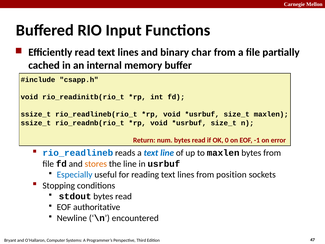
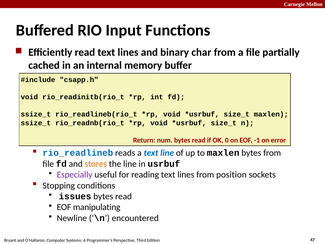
Especially colour: blue -> purple
stdout: stdout -> issues
authoritative: authoritative -> manipulating
